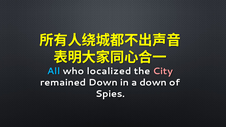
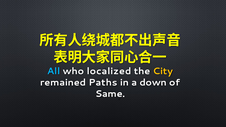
City colour: pink -> yellow
remained Down: Down -> Paths
Spies: Spies -> Same
